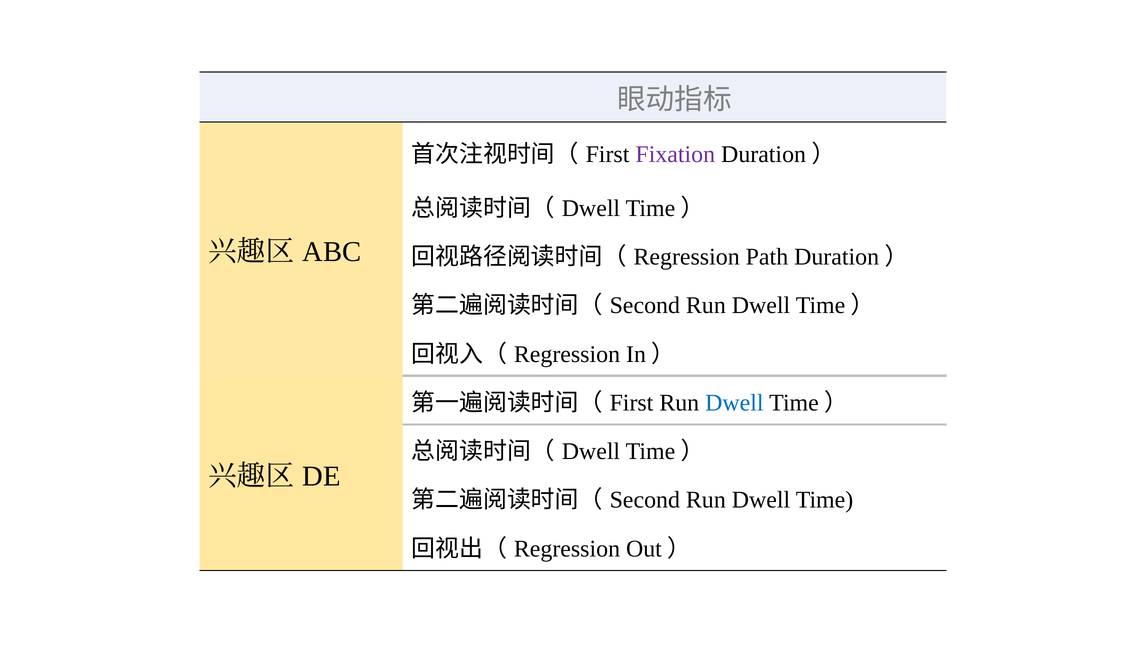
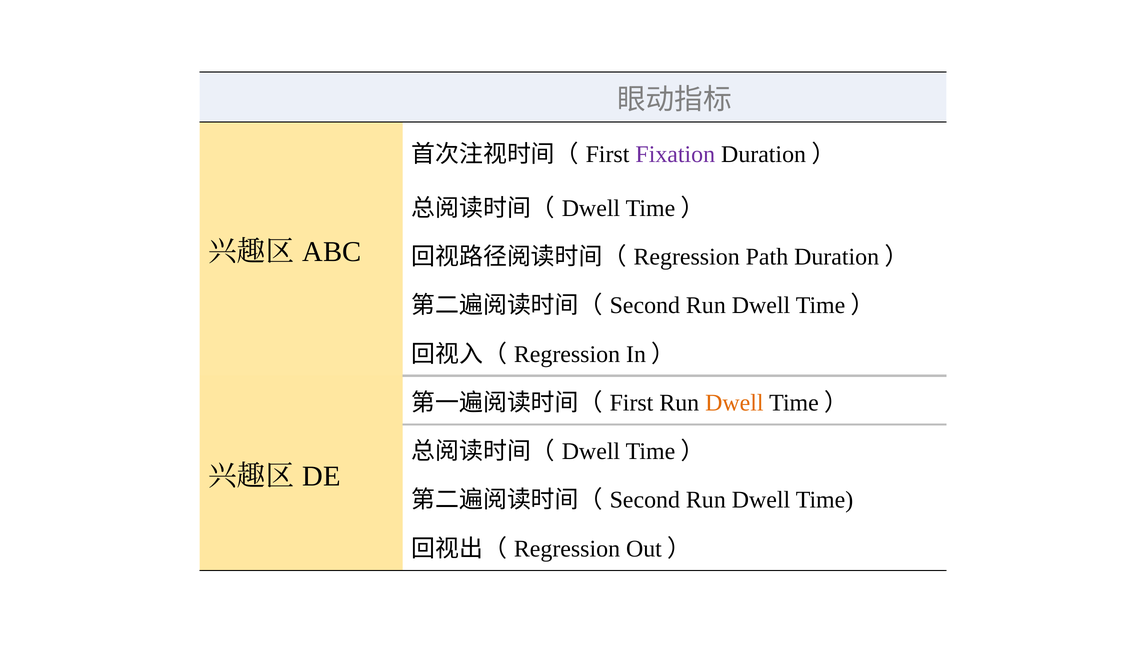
Dwell at (734, 403) colour: blue -> orange
